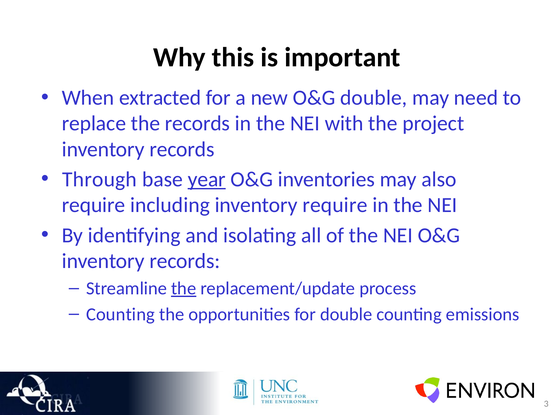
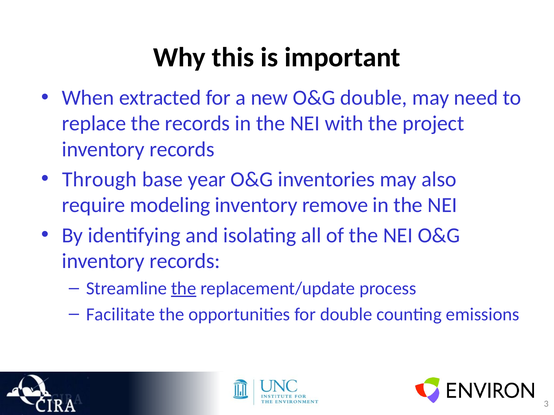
year underline: present -> none
including: including -> modeling
inventory require: require -> remove
Counting at (121, 315): Counting -> Facilitate
